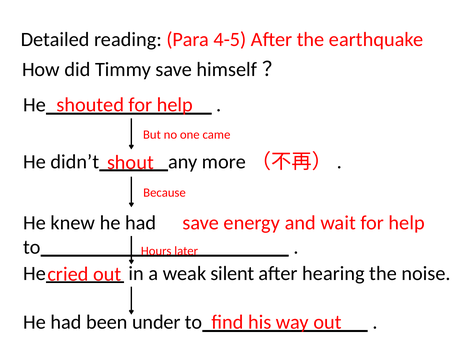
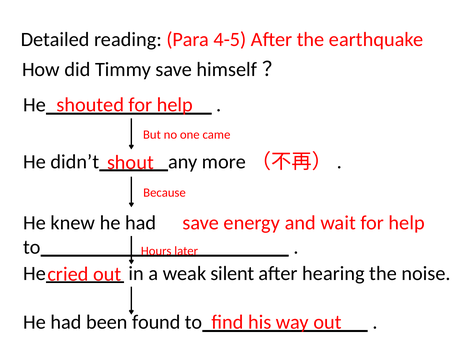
under: under -> found
